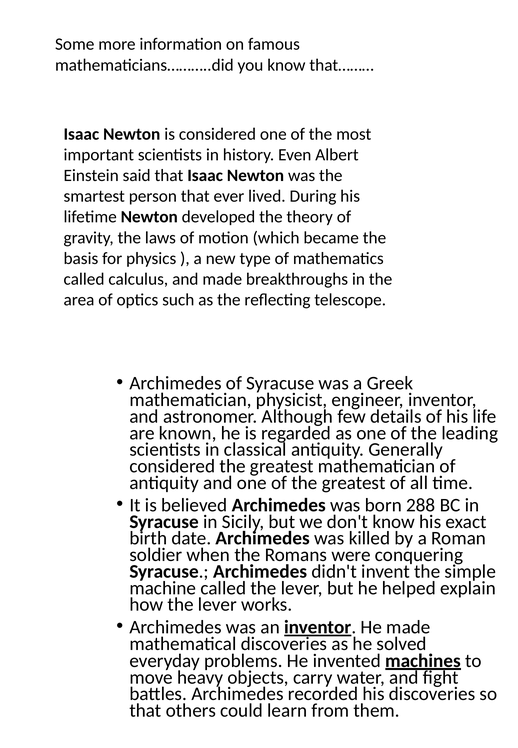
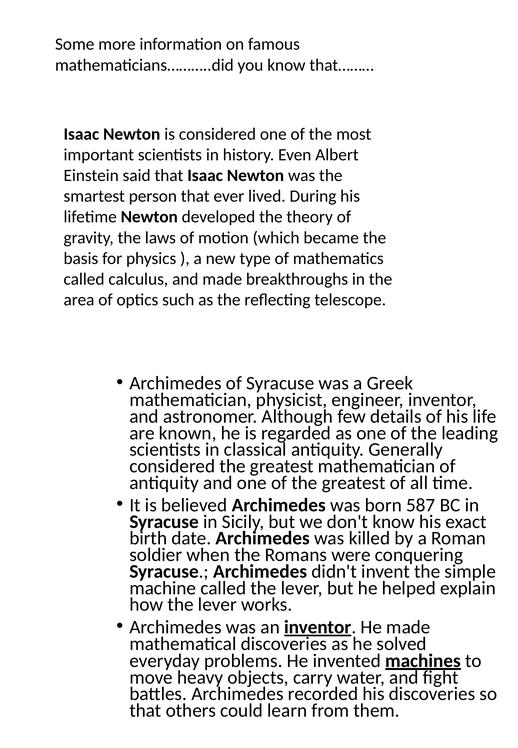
288: 288 -> 587
